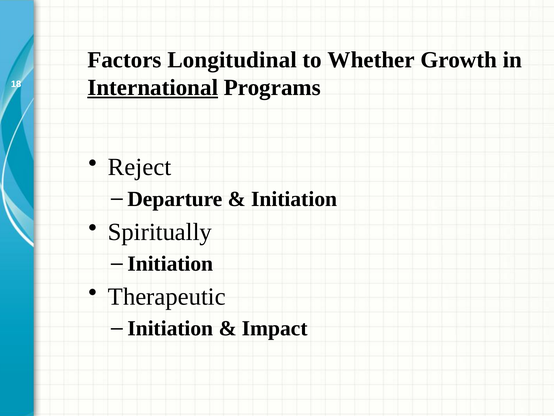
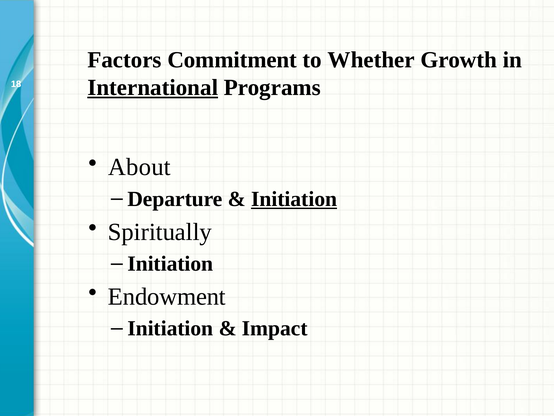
Longitudinal: Longitudinal -> Commitment
Reject: Reject -> About
Initiation at (294, 199) underline: none -> present
Therapeutic: Therapeutic -> Endowment
